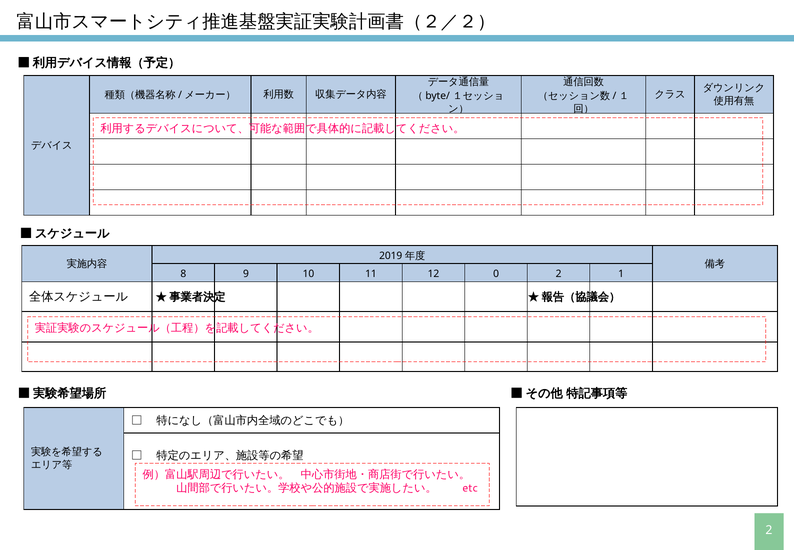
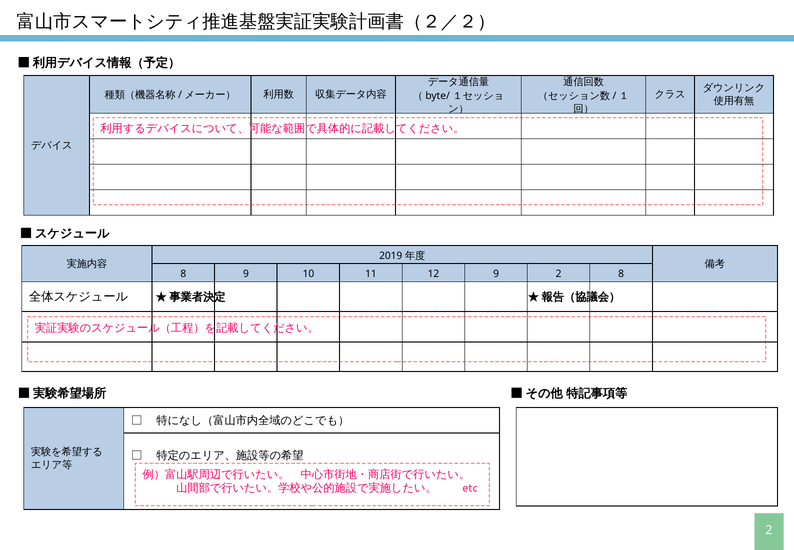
12 0: 0 -> 9
2 1: 1 -> 8
